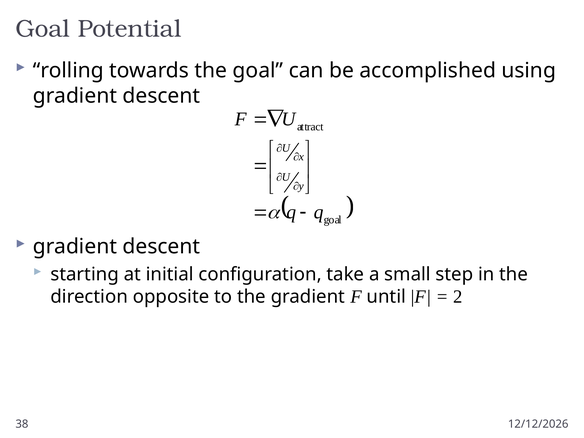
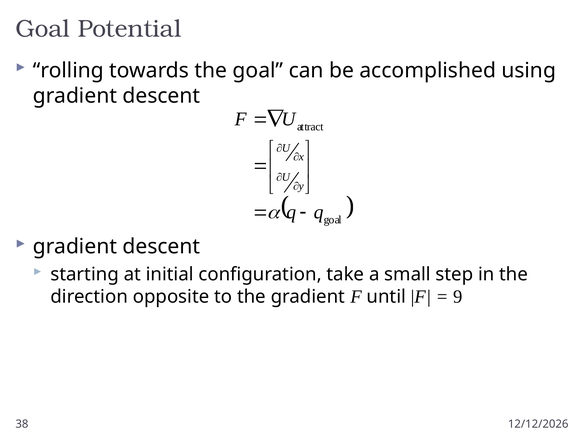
2: 2 -> 9
